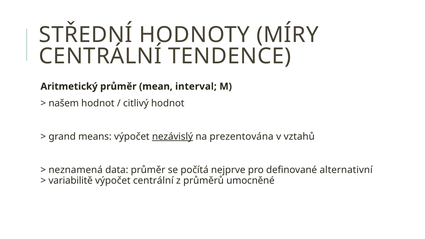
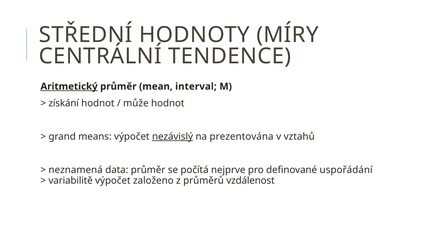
Aritmetický underline: none -> present
našem: našem -> získání
citlivý: citlivý -> může
alternativní: alternativní -> uspořádání
výpočet centrální: centrální -> založeno
umocněné: umocněné -> vzdálenost
